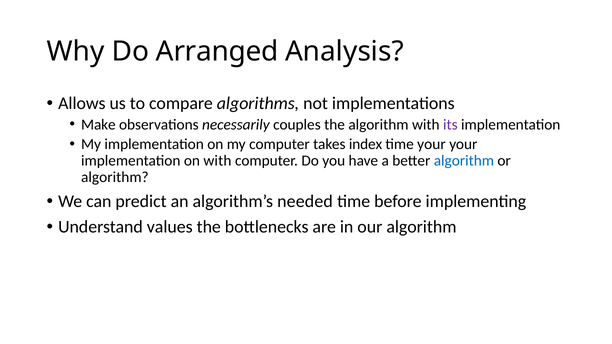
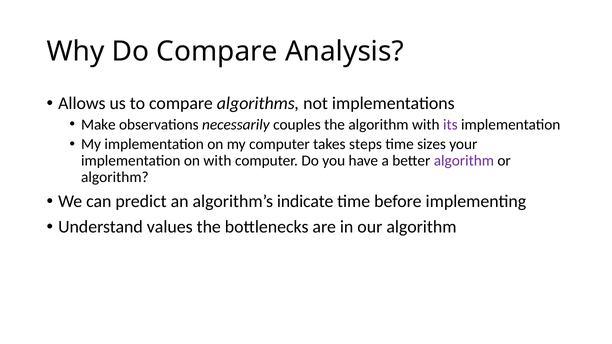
Do Arranged: Arranged -> Compare
index: index -> steps
time your: your -> sizes
algorithm at (464, 161) colour: blue -> purple
needed: needed -> indicate
